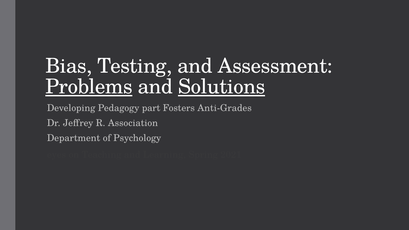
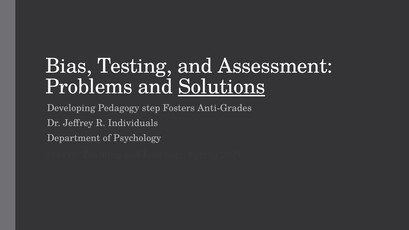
Problems underline: present -> none
part: part -> step
Association: Association -> Individuals
